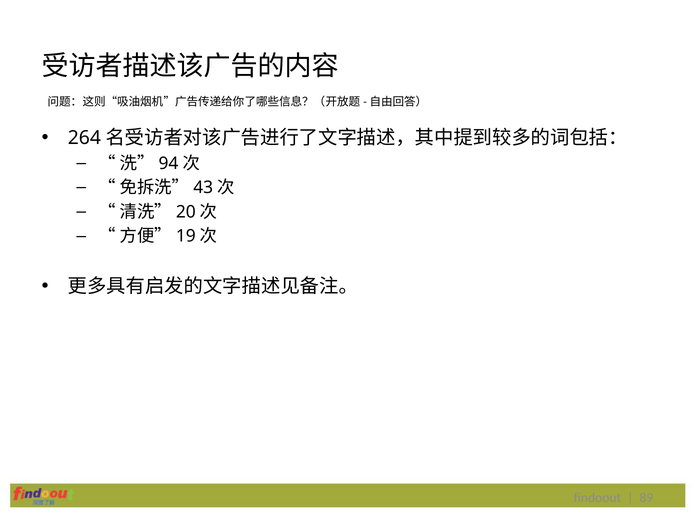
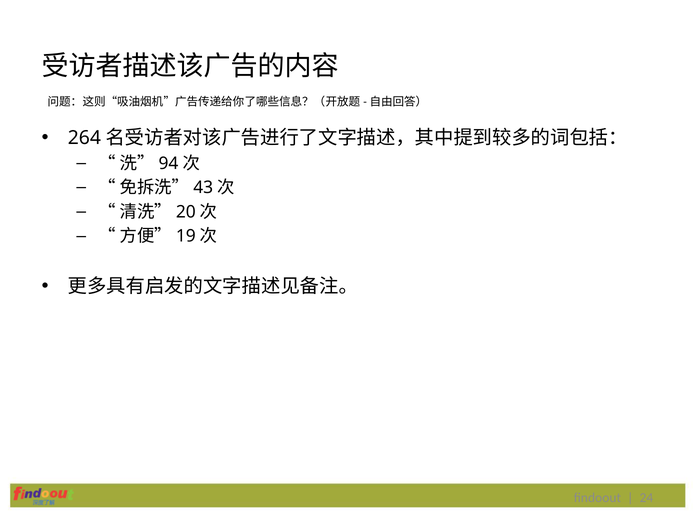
89: 89 -> 24
